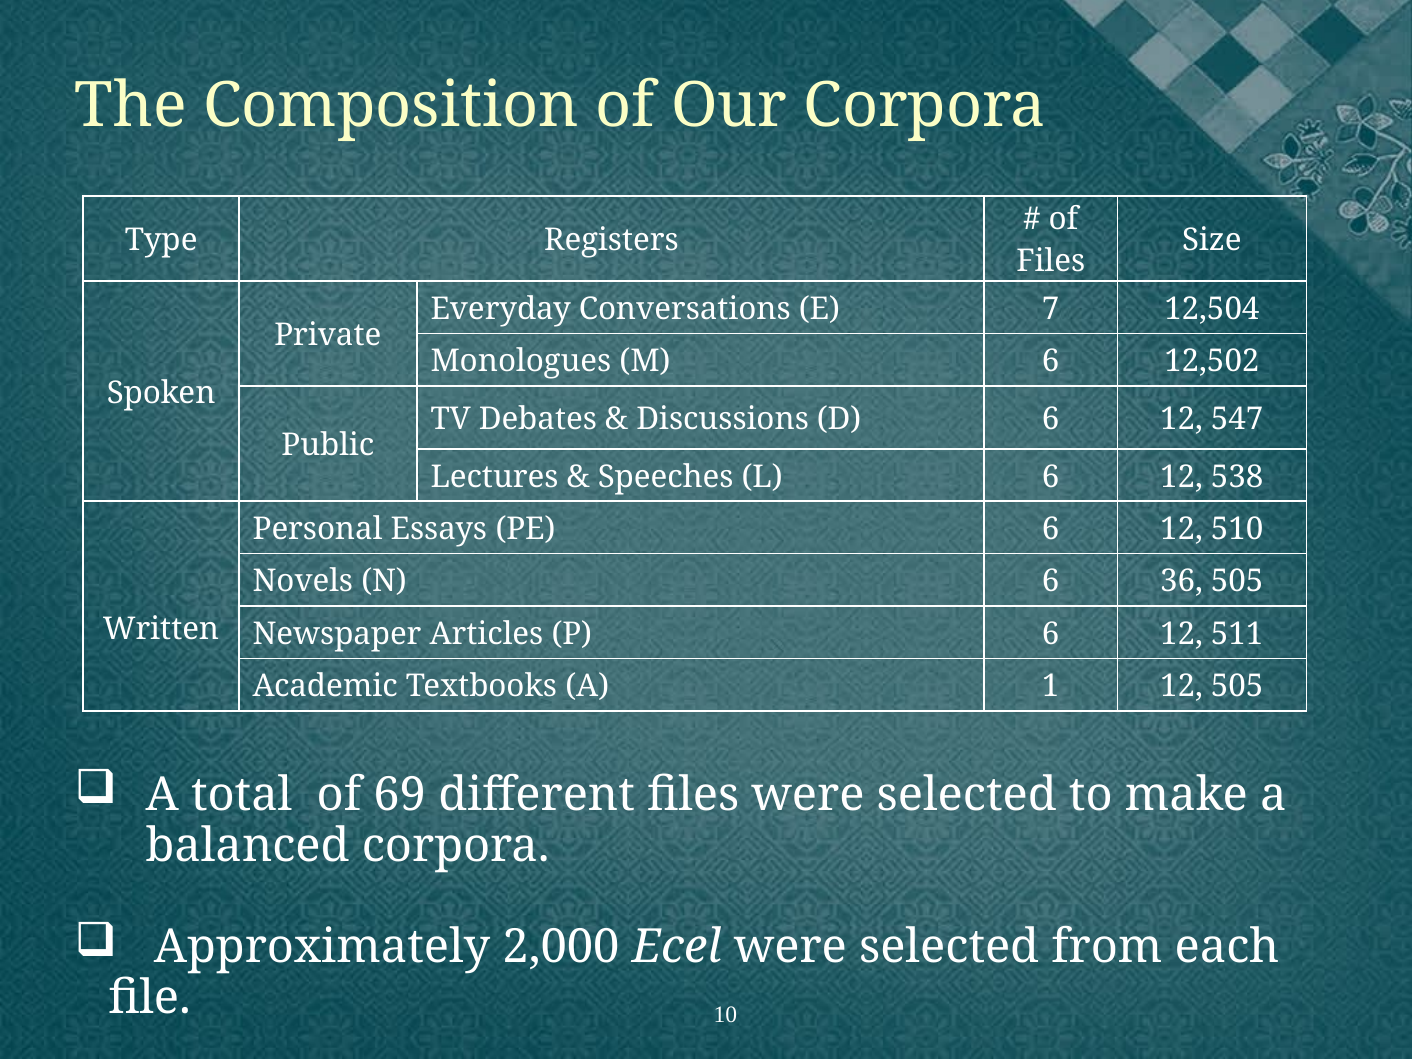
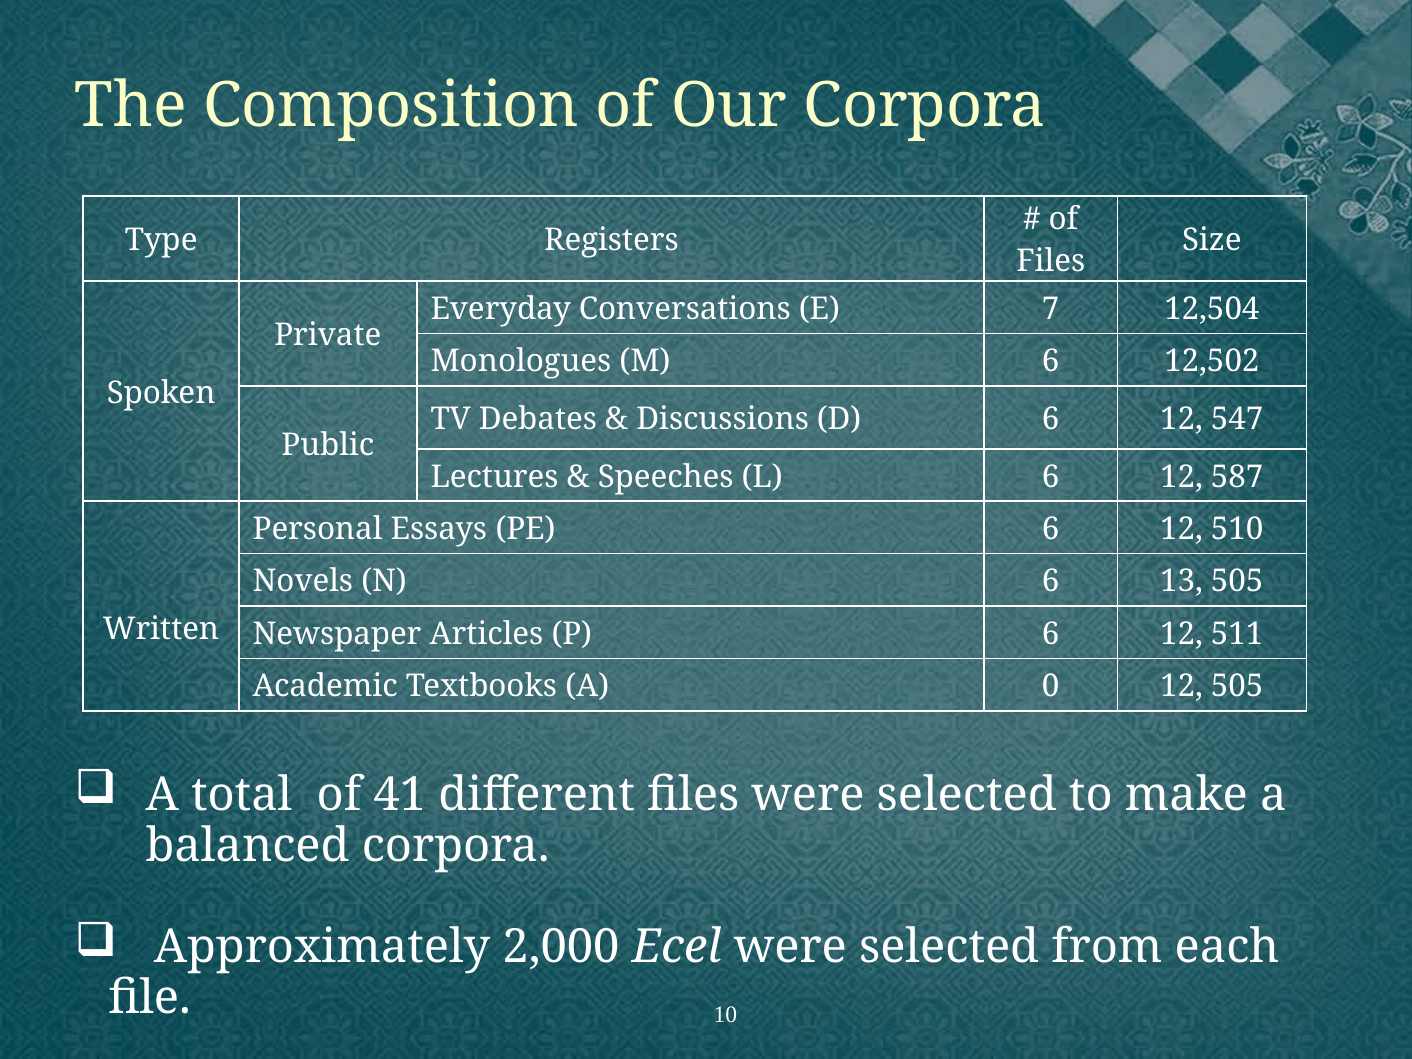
538: 538 -> 587
36: 36 -> 13
1: 1 -> 0
69: 69 -> 41
